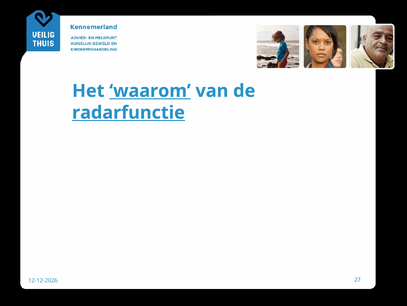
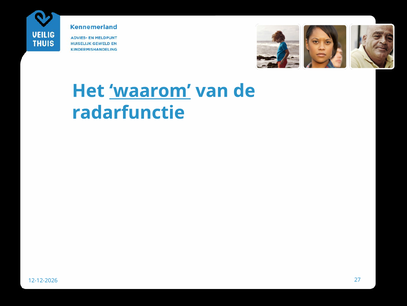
radarfunctie underline: present -> none
